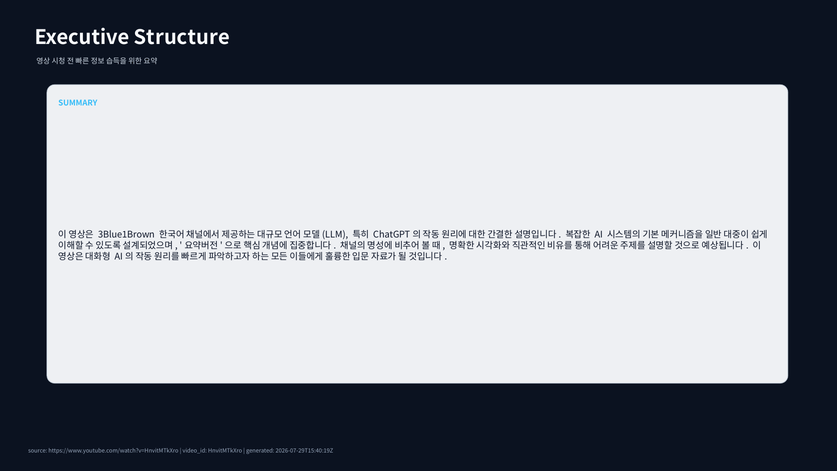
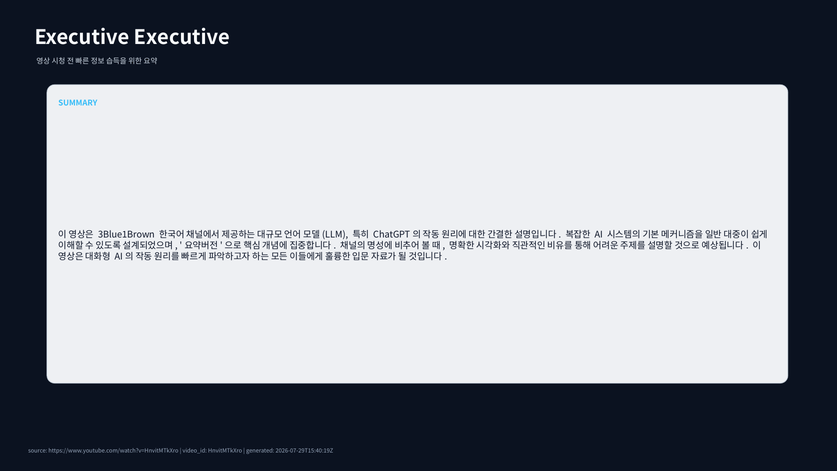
Executive Structure: Structure -> Executive
